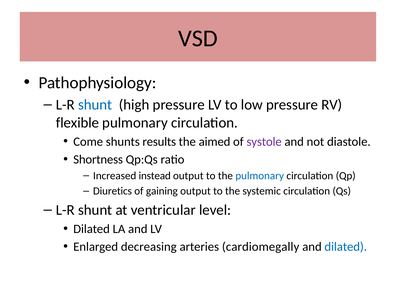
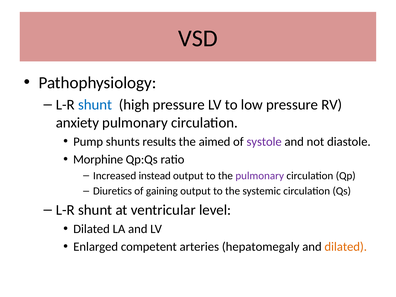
flexible: flexible -> anxiety
Come: Come -> Pump
Shortness: Shortness -> Morphine
pulmonary at (260, 176) colour: blue -> purple
decreasing: decreasing -> competent
cardiomegally: cardiomegally -> hepatomegaly
dilated at (346, 247) colour: blue -> orange
